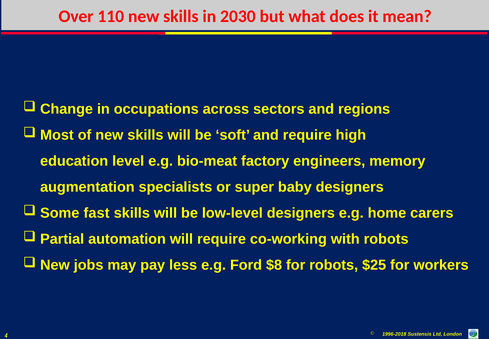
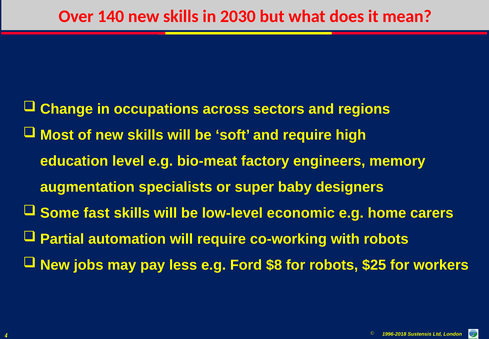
110: 110 -> 140
low-level designers: designers -> economic
